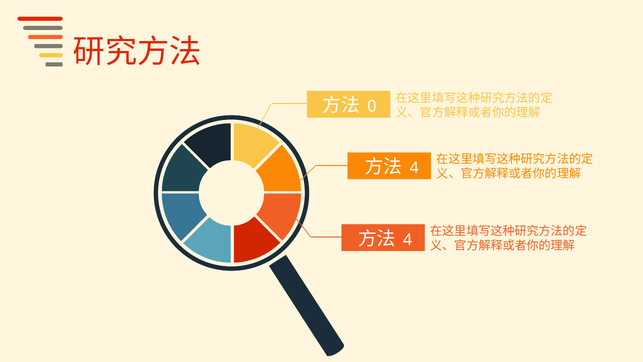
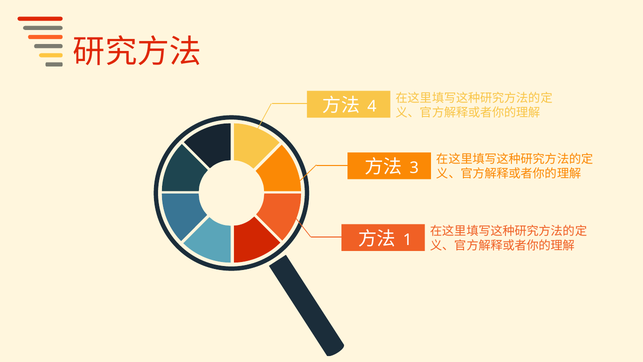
0: 0 -> 4
4 at (414, 168): 4 -> 3
4 at (408, 240): 4 -> 1
